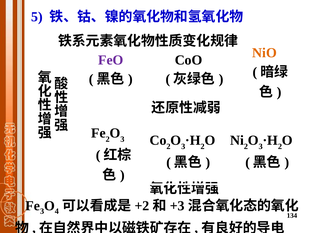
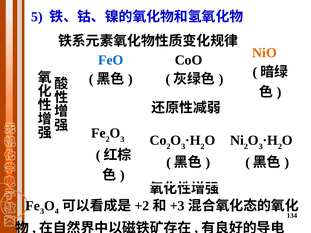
FeO colour: purple -> blue
